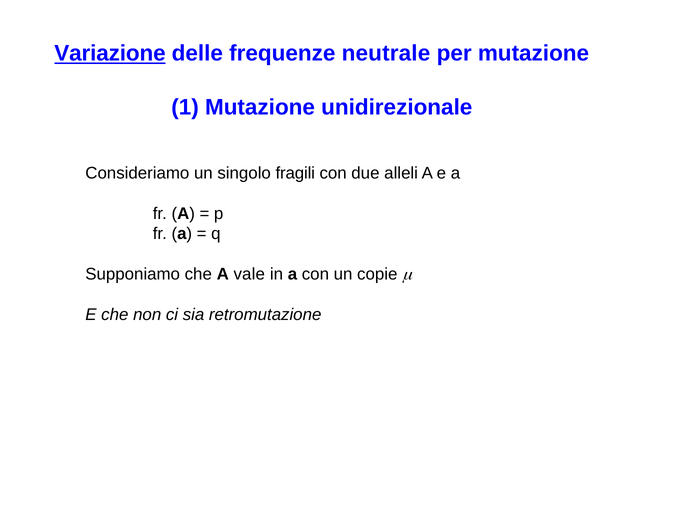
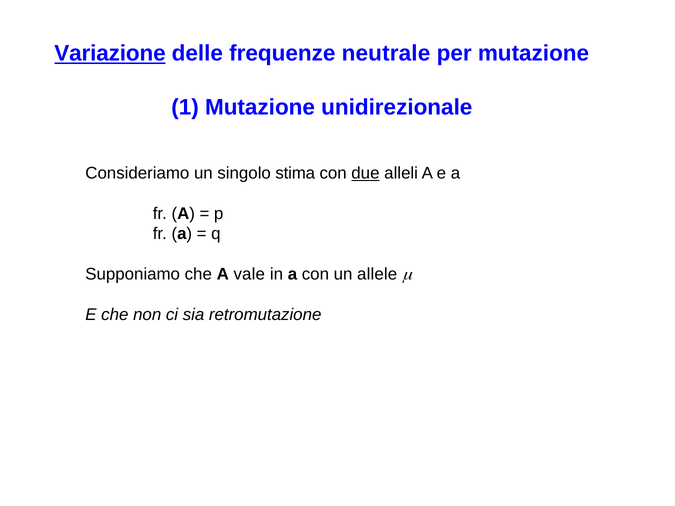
fragili: fragili -> stima
due underline: none -> present
copie: copie -> allele
